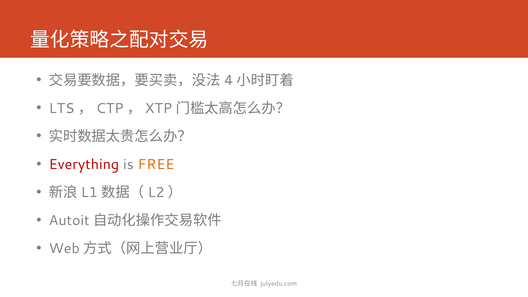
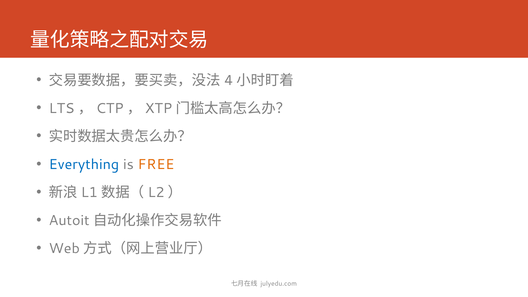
Everything colour: red -> blue
